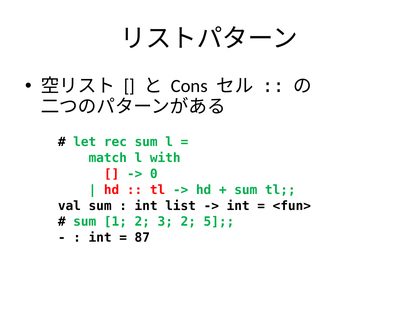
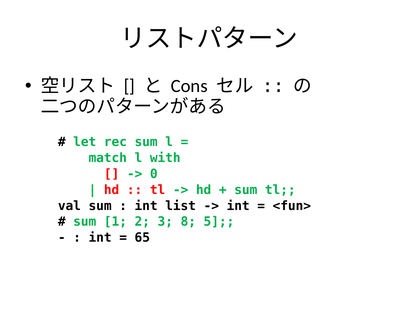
3 2: 2 -> 8
87: 87 -> 65
